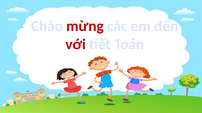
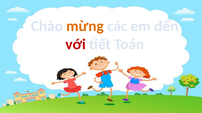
mừng colour: red -> orange
